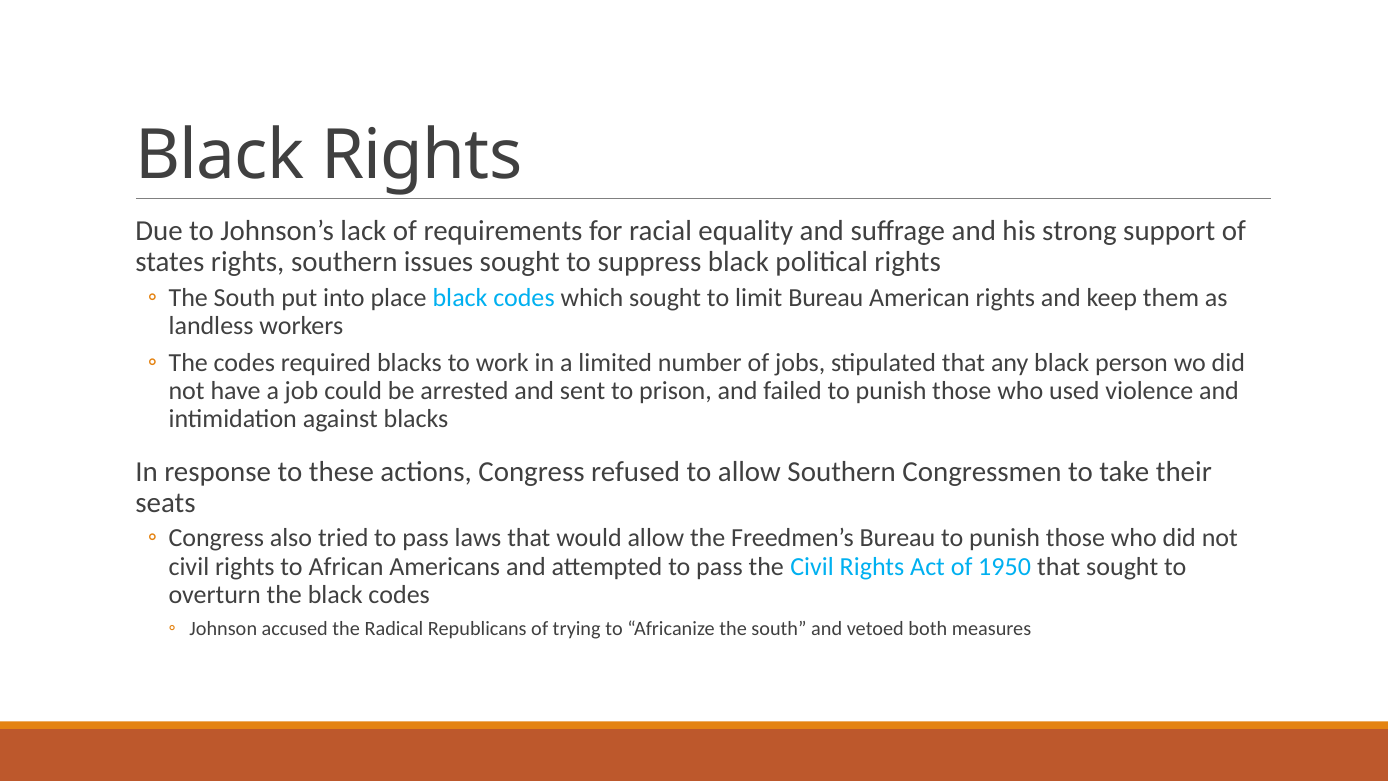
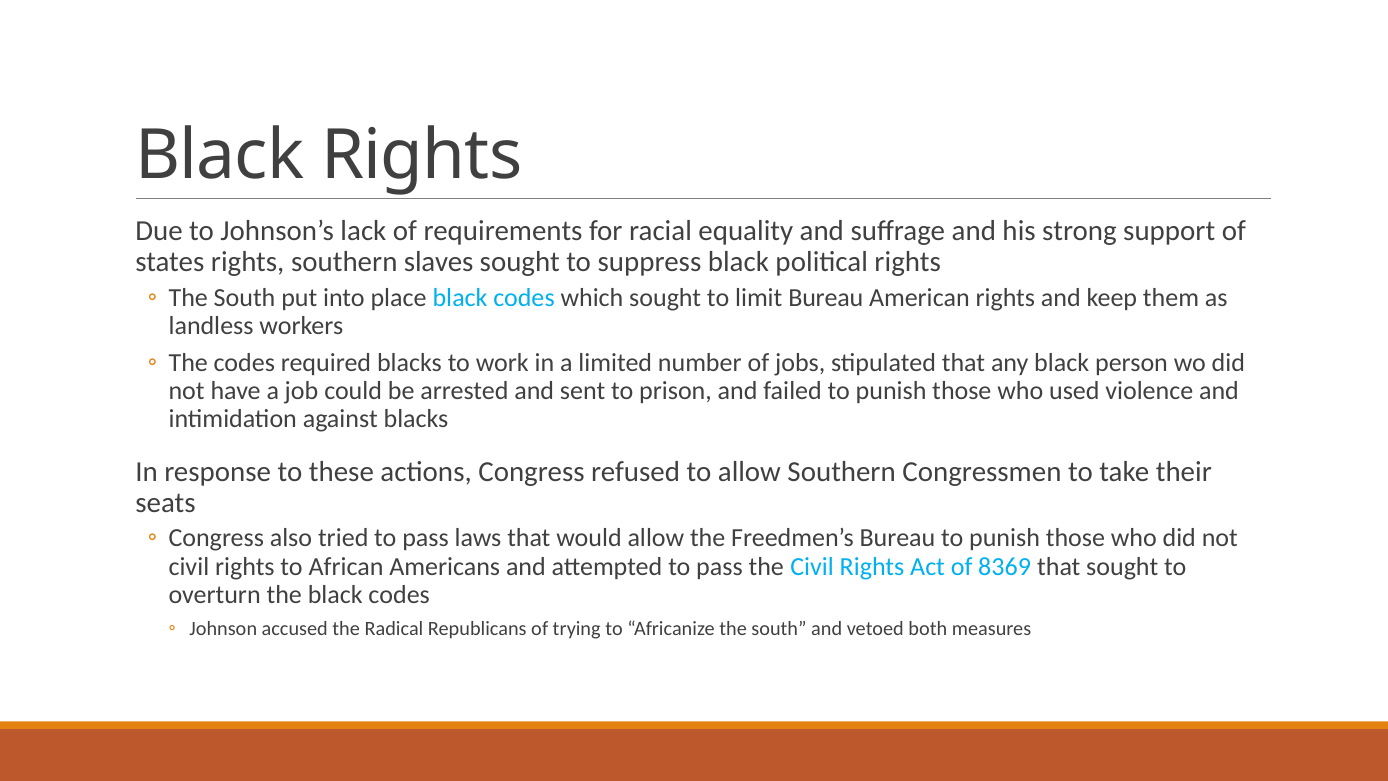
issues: issues -> slaves
1950: 1950 -> 8369
